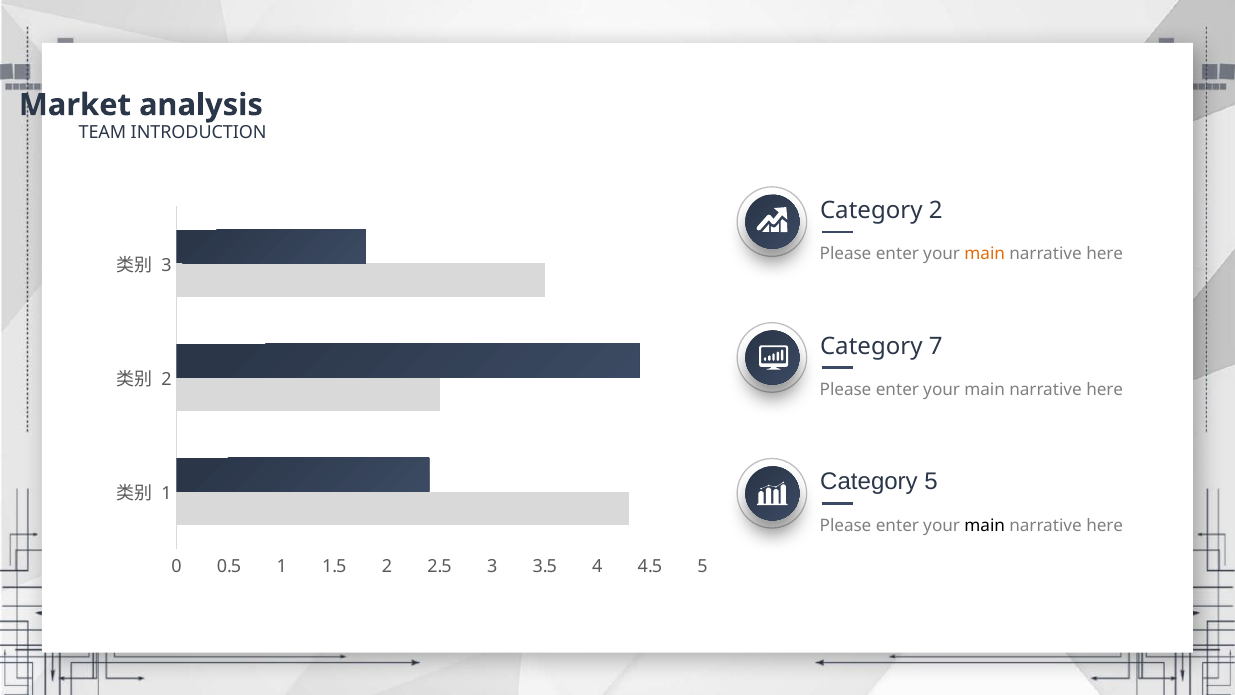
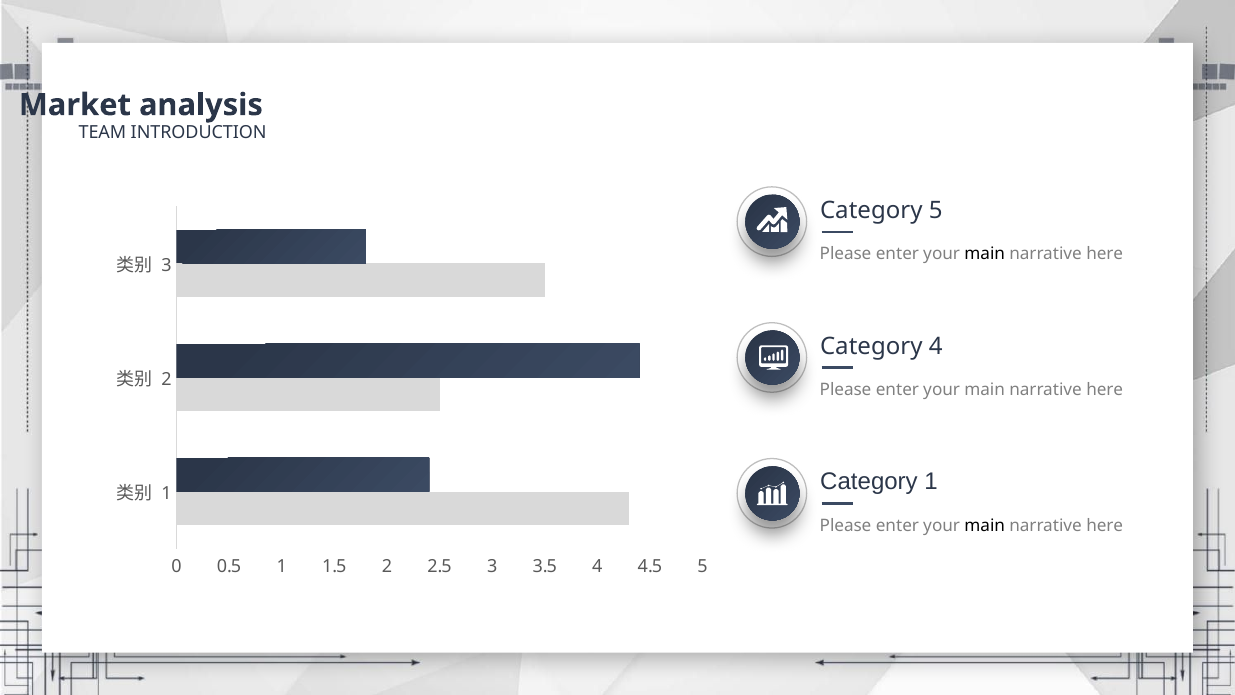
Category 2: 2 -> 5
main at (985, 254) colour: orange -> black
Category 7: 7 -> 4
Category 5: 5 -> 1
